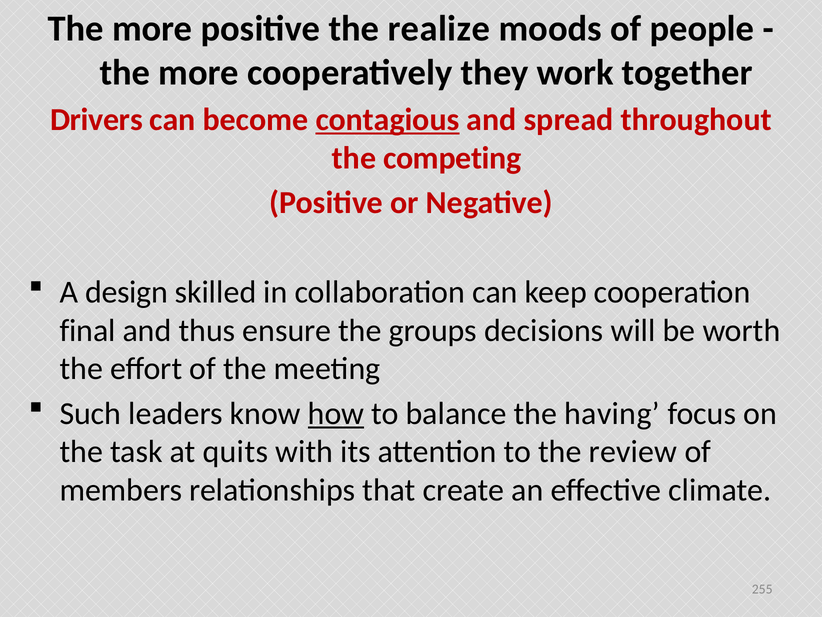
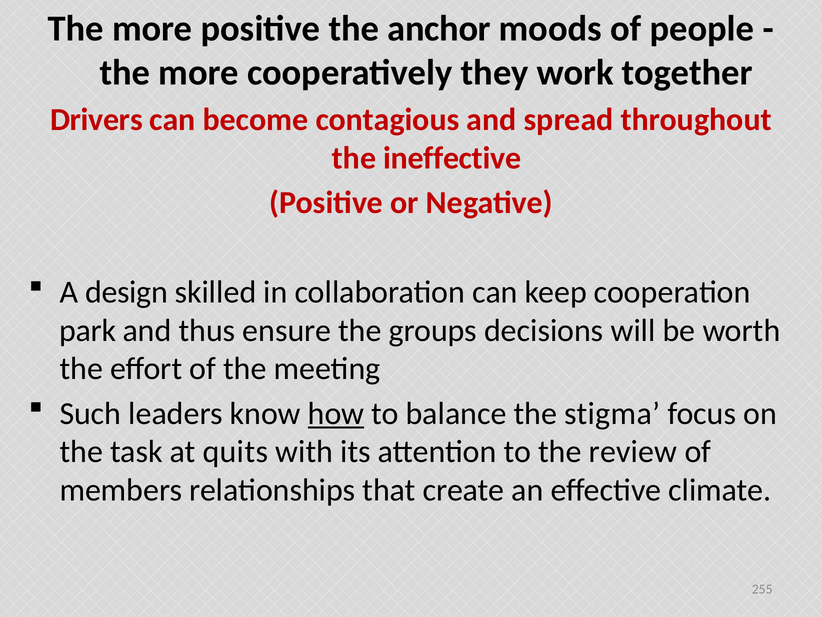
realize: realize -> anchor
contagious underline: present -> none
competing: competing -> ineffective
final: final -> park
having: having -> stigma
